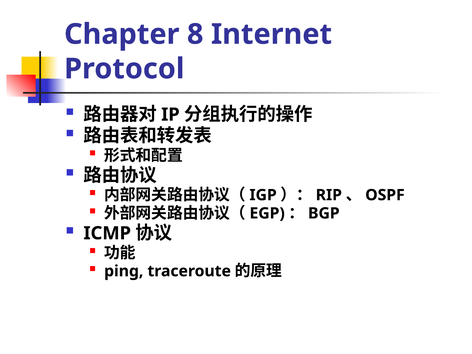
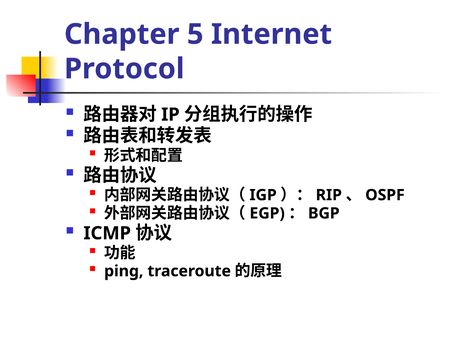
8: 8 -> 5
